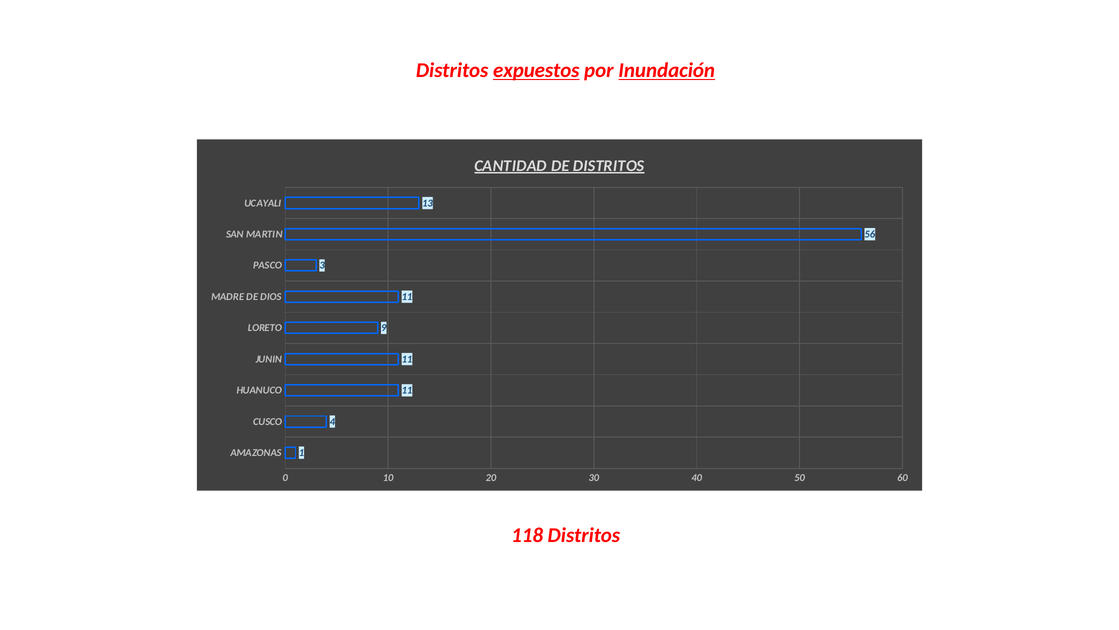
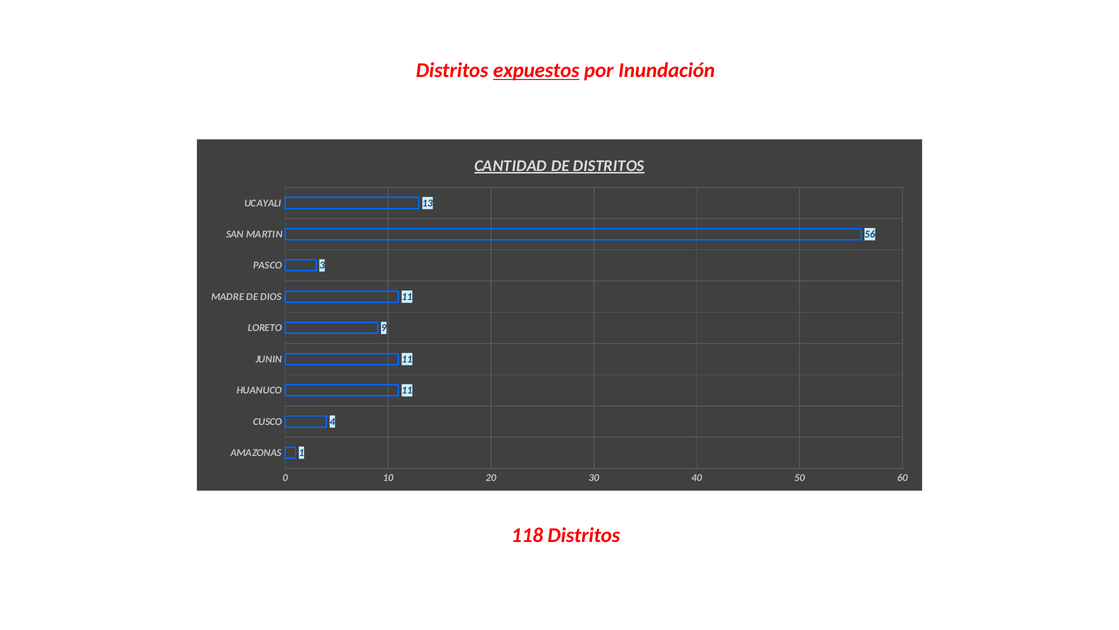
Inundación underline: present -> none
